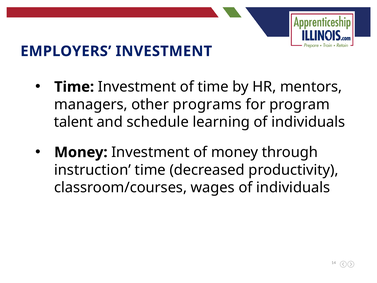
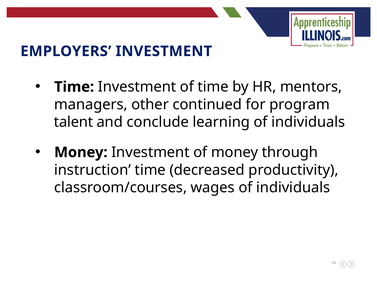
programs: programs -> continued
schedule: schedule -> conclude
